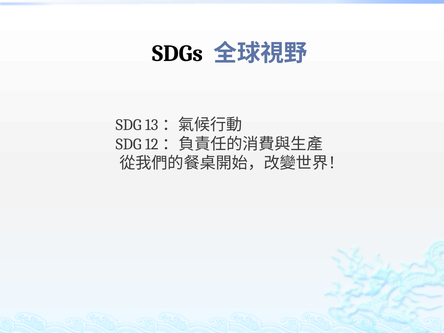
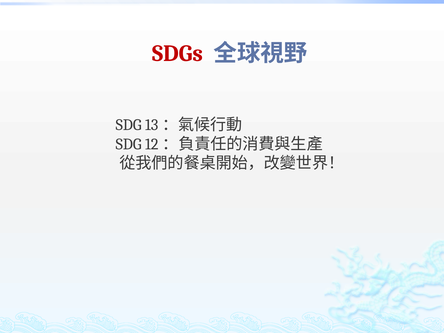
SDGs colour: black -> red
